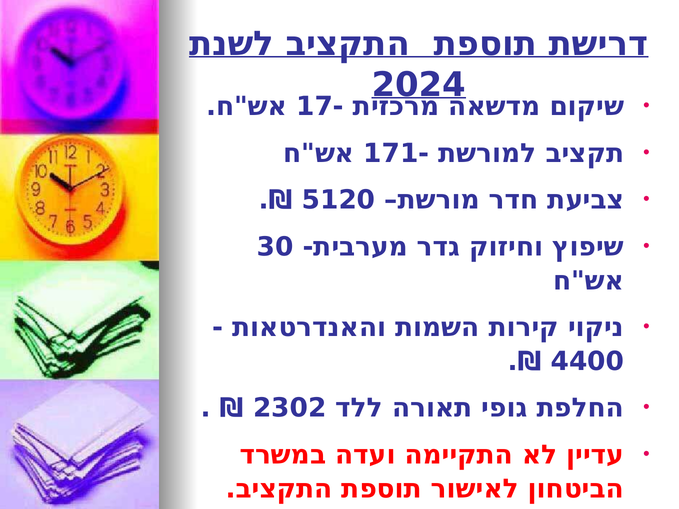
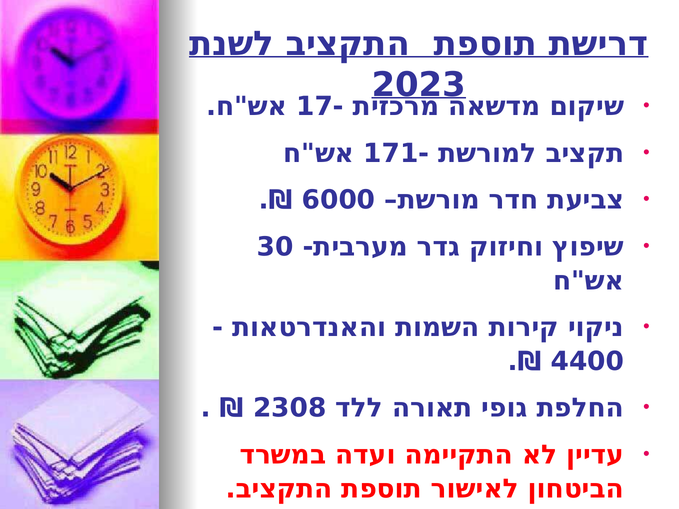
2024: 2024 -> 2023
5120: 5120 -> 6000
2302: 2302 -> 2308
